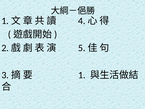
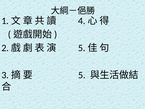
1: 1 -> 5
